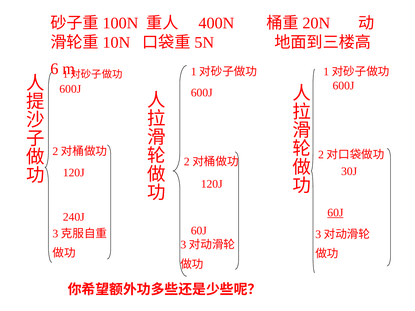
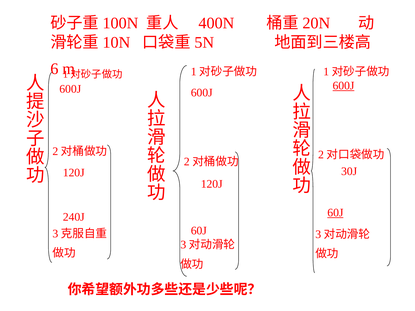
600J at (343, 86) underline: none -> present
